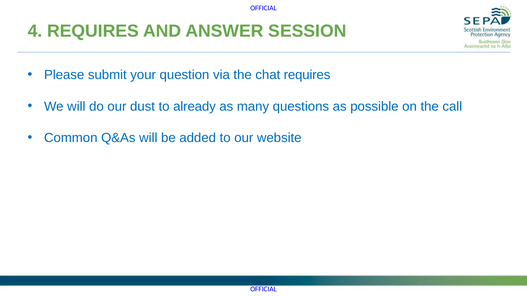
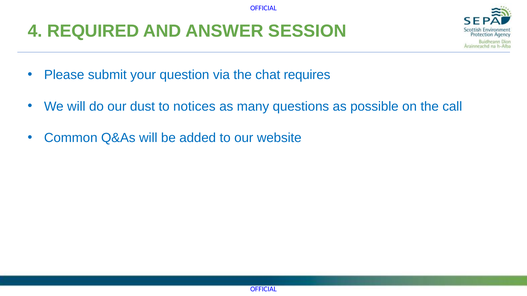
4 REQUIRES: REQUIRES -> REQUIRED
already: already -> notices
